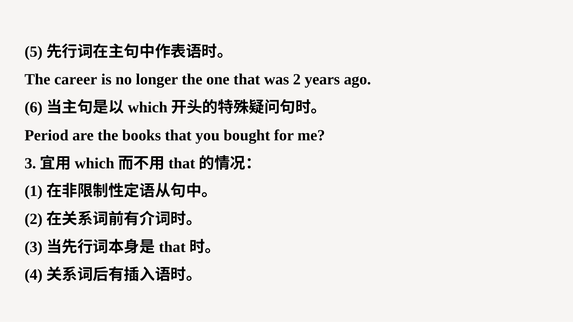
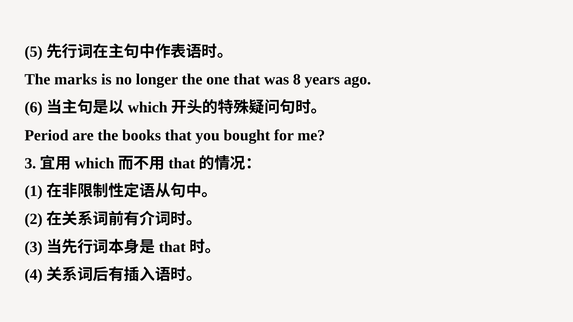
career: career -> marks
2: 2 -> 8
